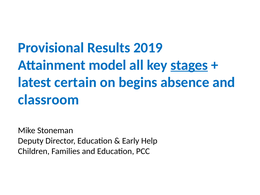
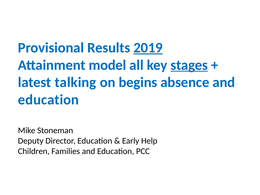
2019 underline: none -> present
certain: certain -> talking
classroom at (48, 100): classroom -> education
